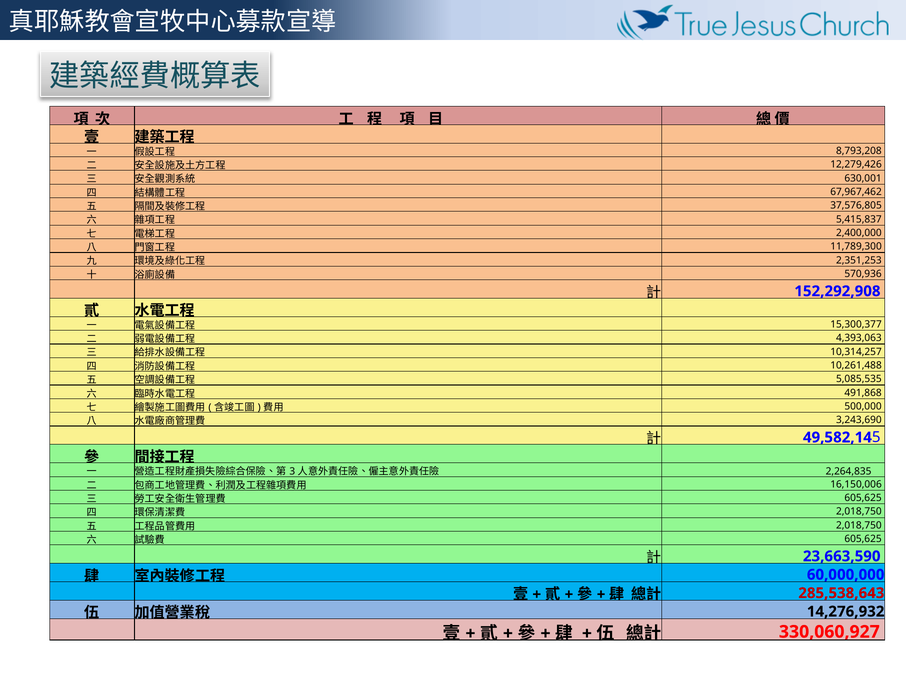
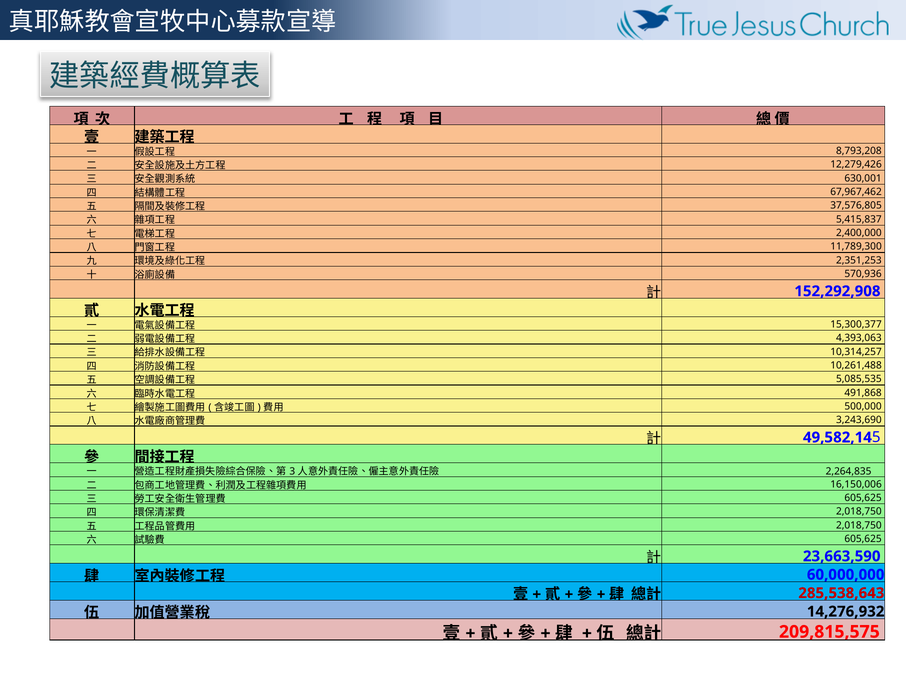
330,060,927: 330,060,927 -> 209,815,575
